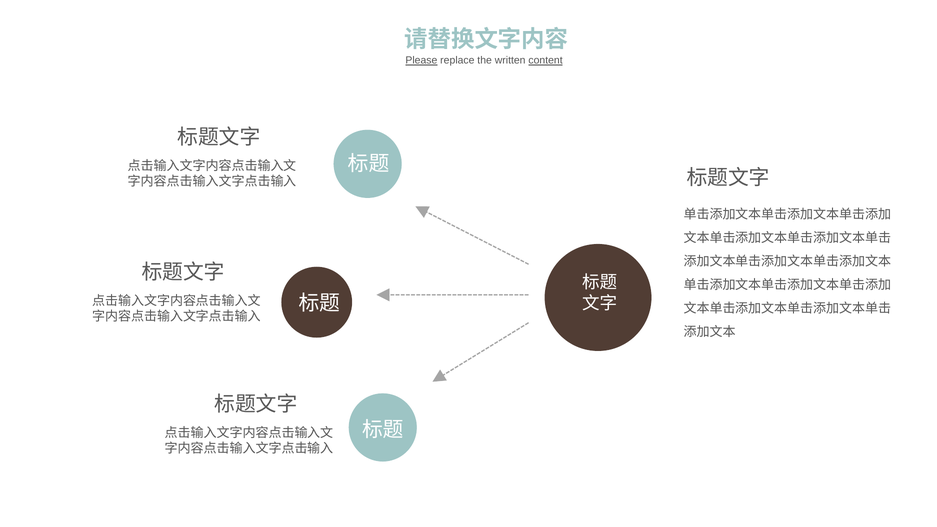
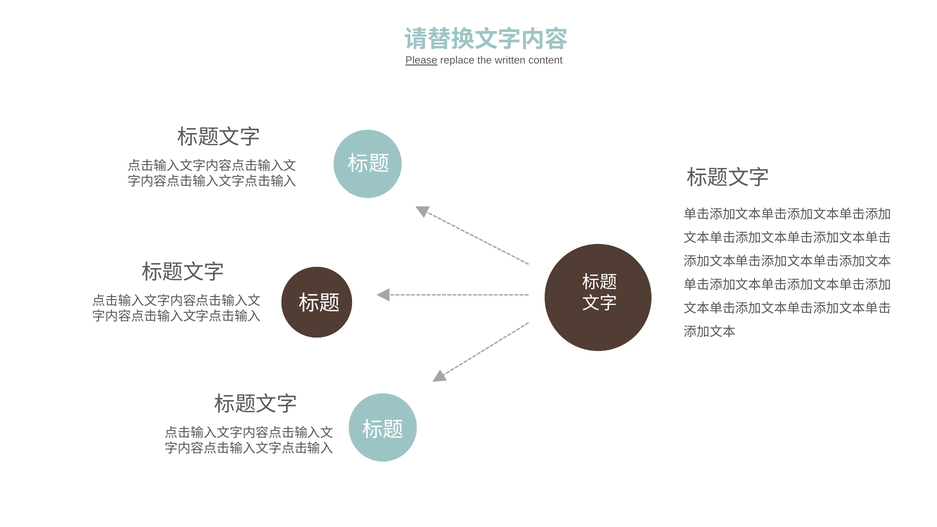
content underline: present -> none
